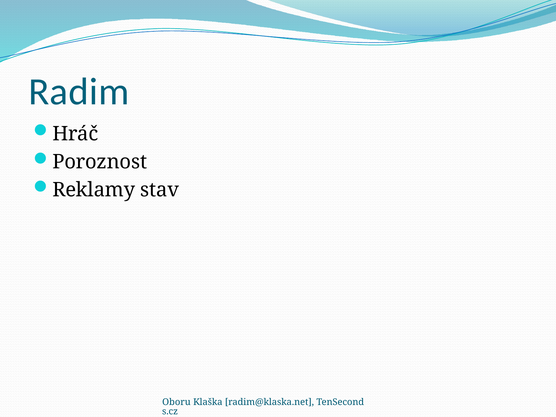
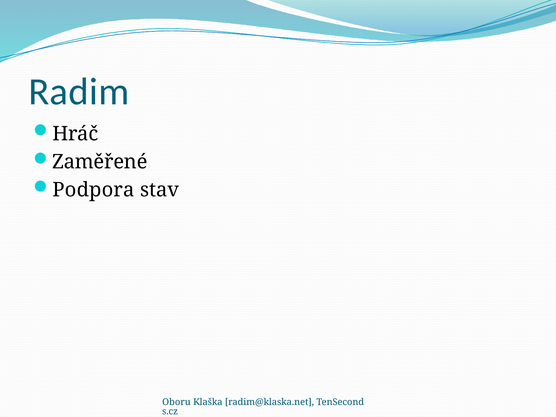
Poroznost: Poroznost -> Zaměřené
Reklamy: Reklamy -> Podpora
